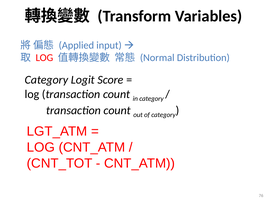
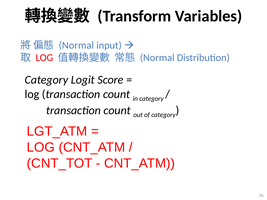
Applied at (76, 45): Applied -> Normal
